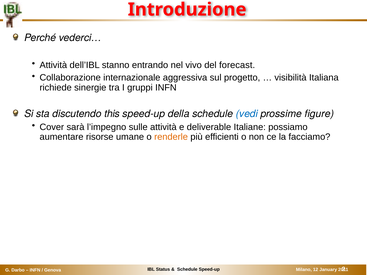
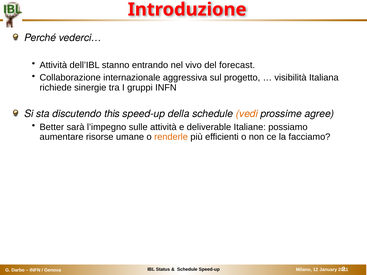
vedi colour: blue -> orange
figure: figure -> agree
Cover: Cover -> Better
